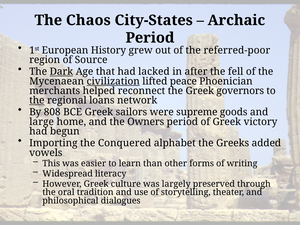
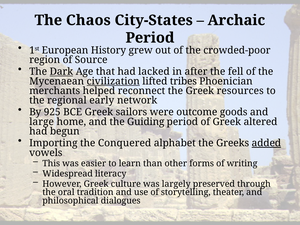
referred-poor: referred-poor -> crowded-poor
peace: peace -> tribes
governors: governors -> resources
the at (37, 100) underline: present -> none
loans: loans -> early
808: 808 -> 925
supreme: supreme -> outcome
Owners: Owners -> Guiding
victory: victory -> altered
added underline: none -> present
